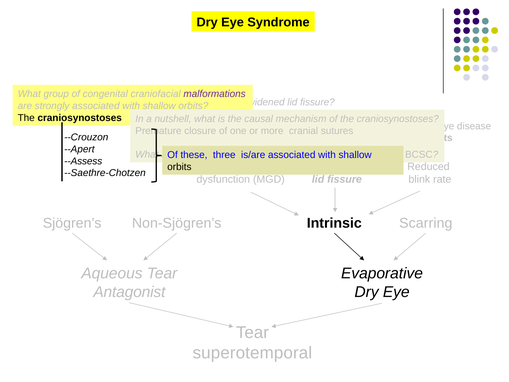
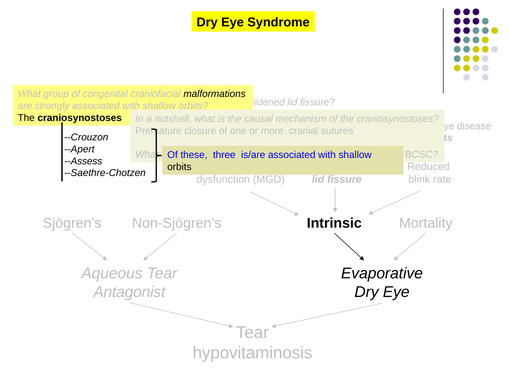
malformations at (215, 94) colour: purple -> black
Scarring: Scarring -> Mortality
superotemporal: superotemporal -> hypovitaminosis
